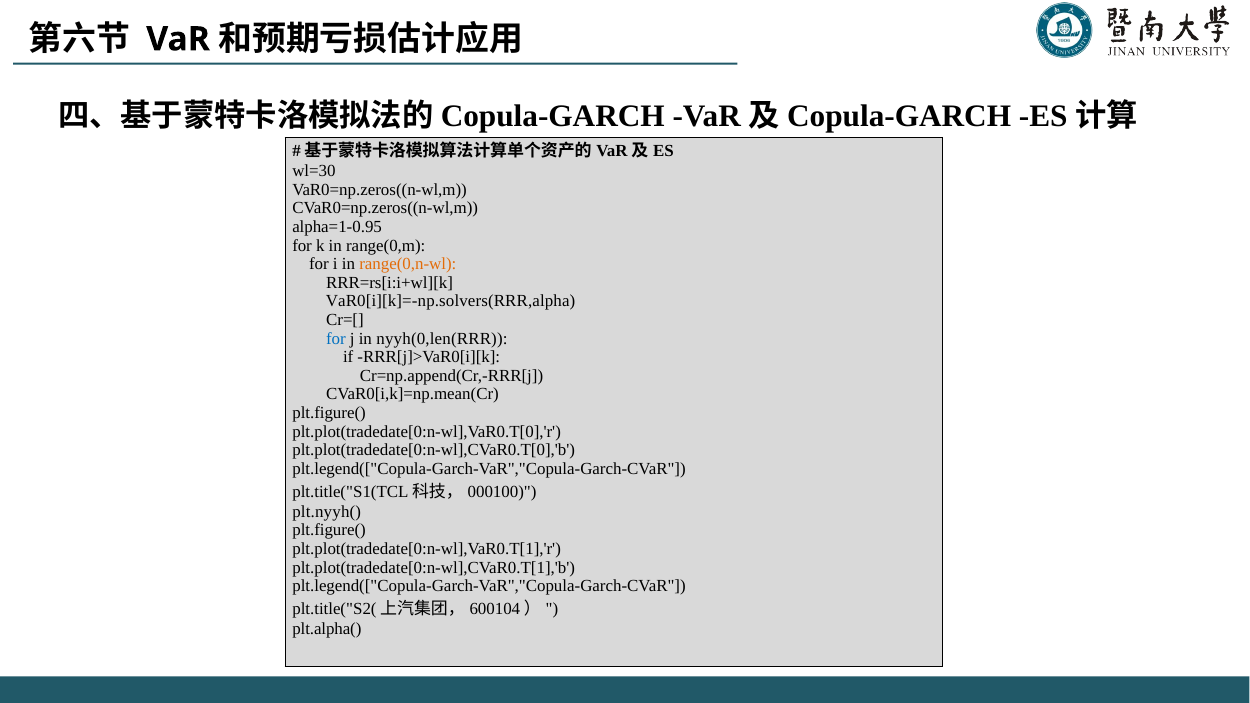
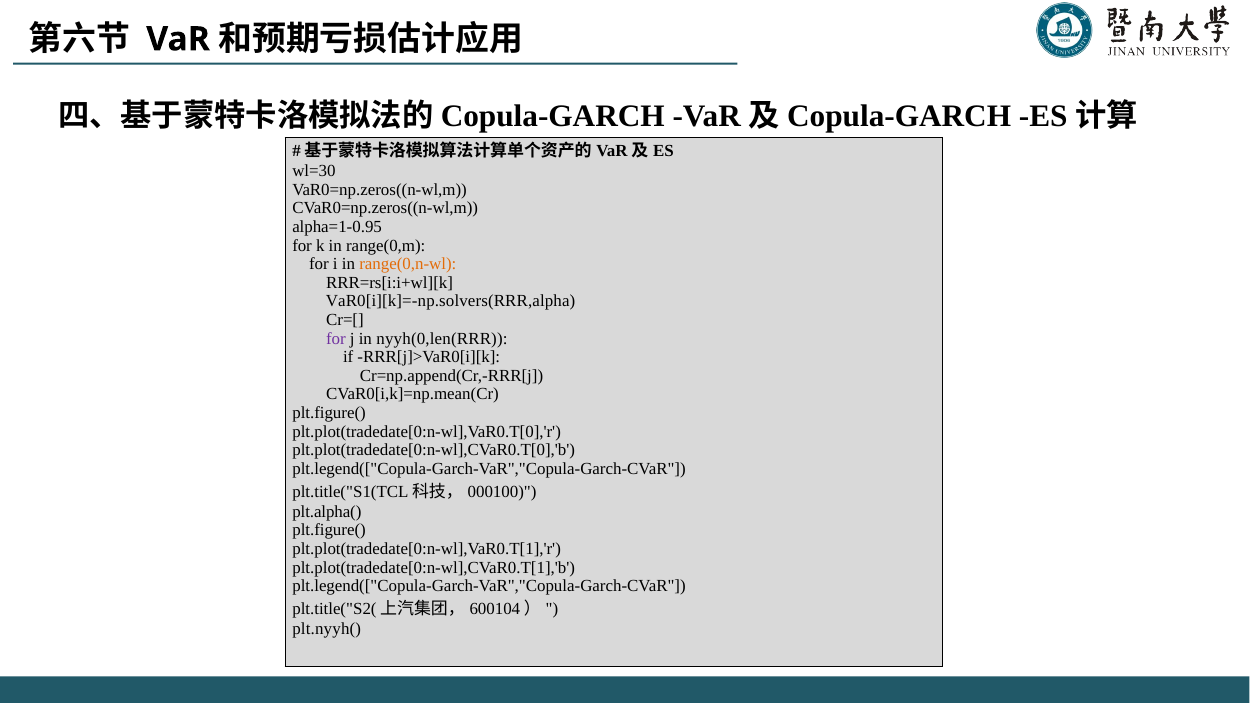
for at (336, 339) colour: blue -> purple
plt.nyyh(: plt.nyyh( -> plt.alpha(
plt.alpha(: plt.alpha( -> plt.nyyh(
